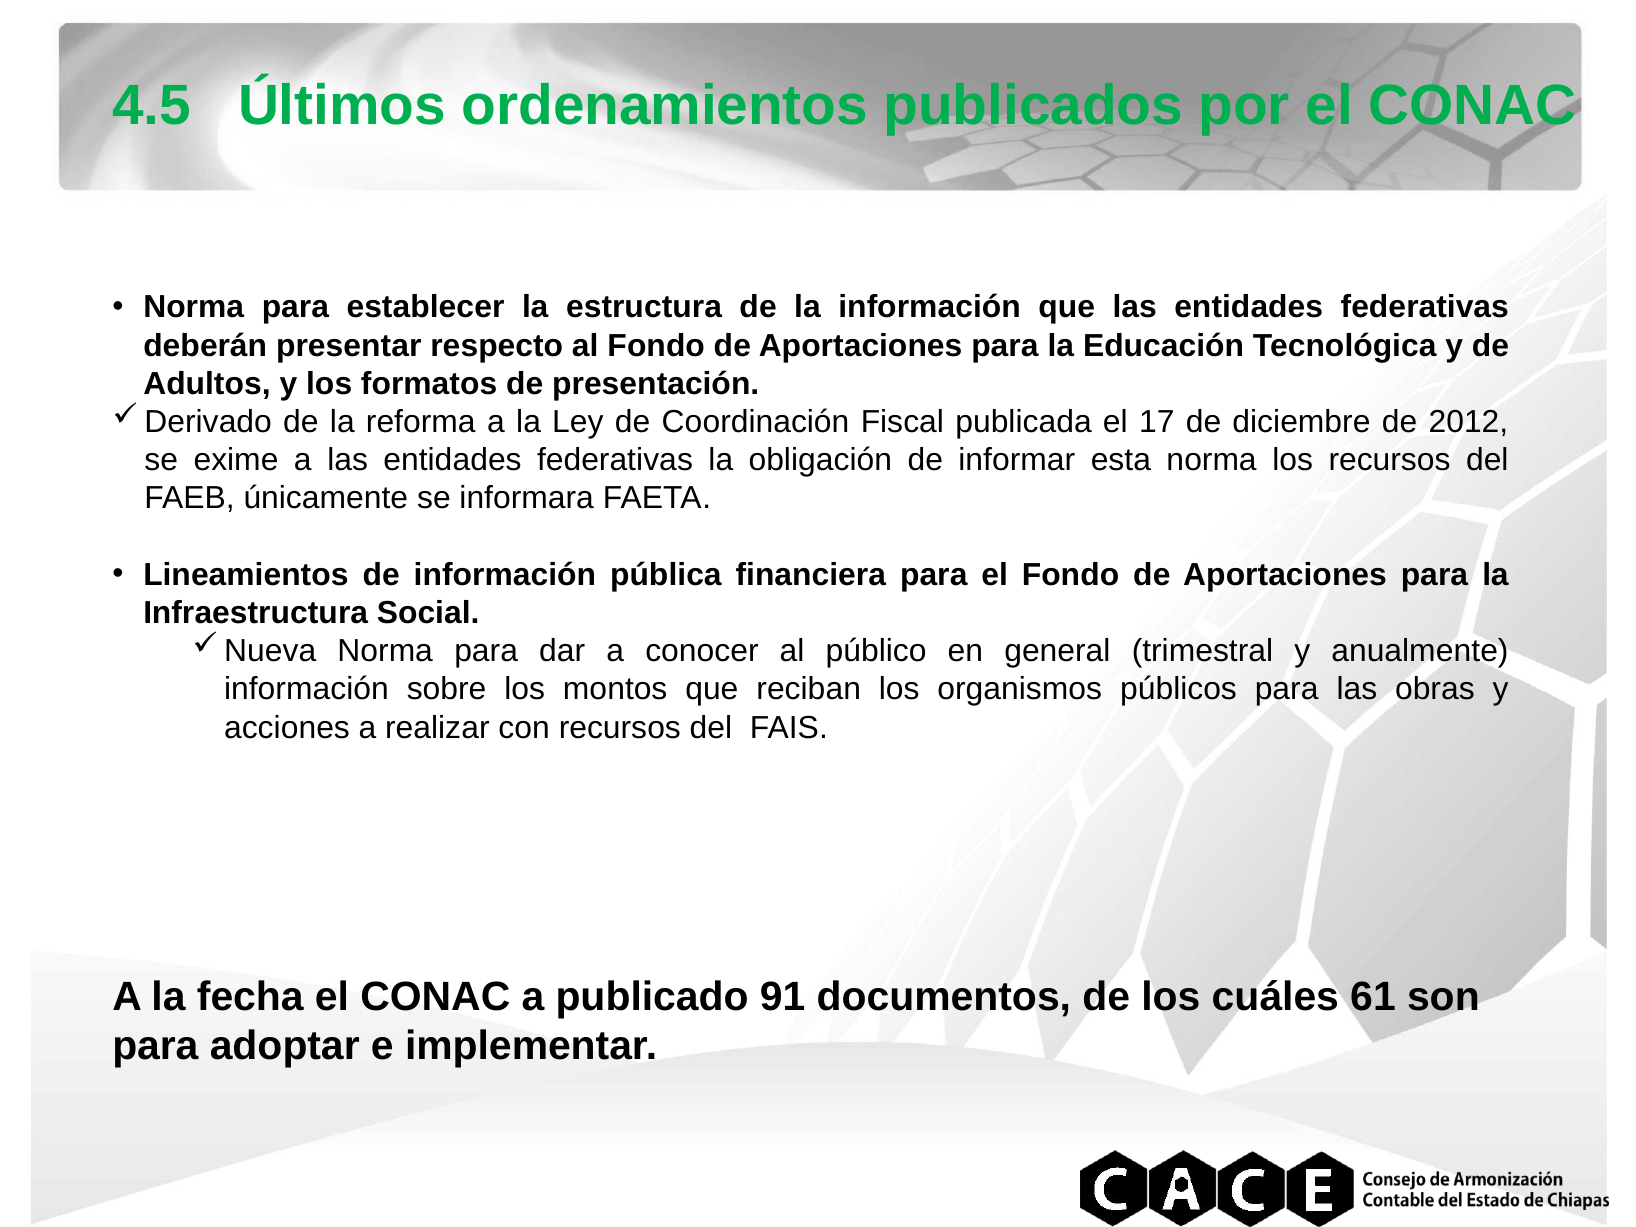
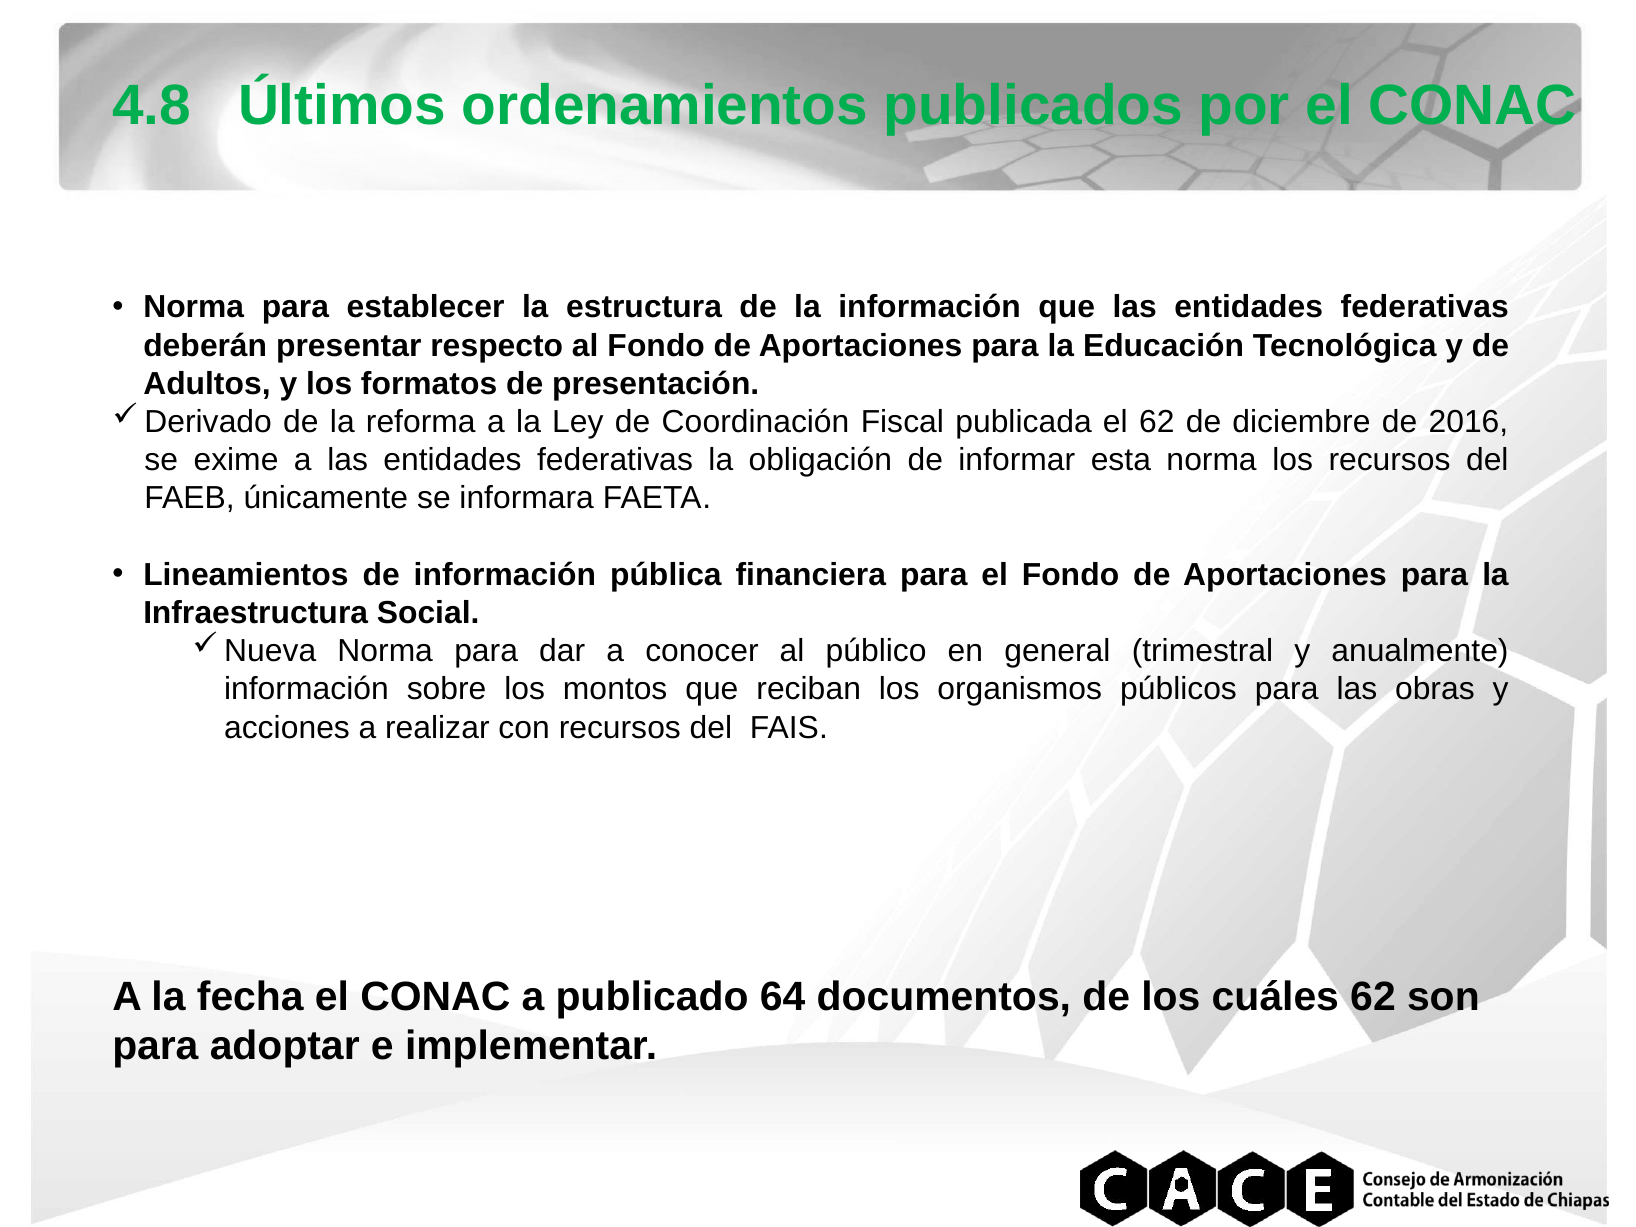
4.5: 4.5 -> 4.8
el 17: 17 -> 62
2012: 2012 -> 2016
91: 91 -> 64
cuáles 61: 61 -> 62
